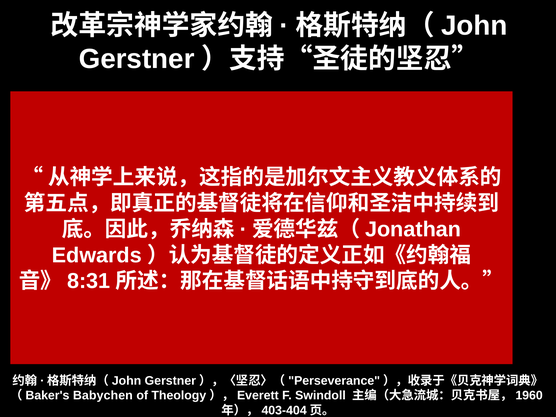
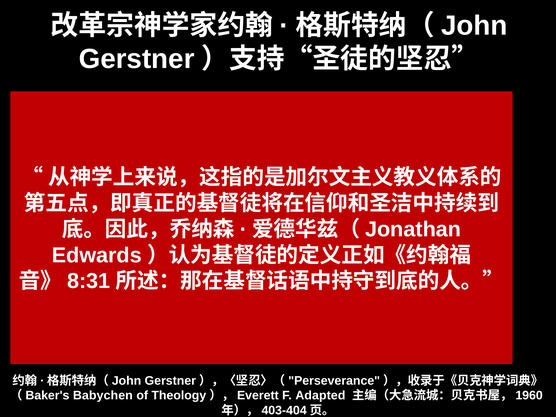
Swindoll: Swindoll -> Adapted
